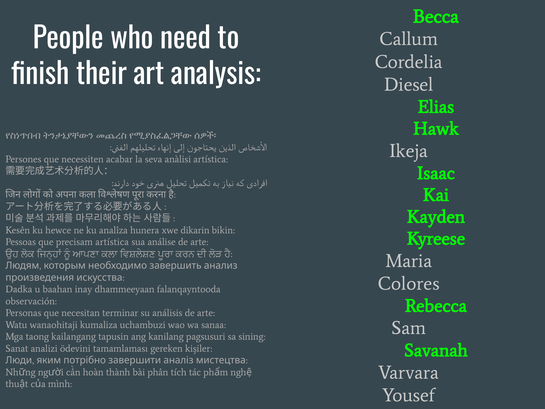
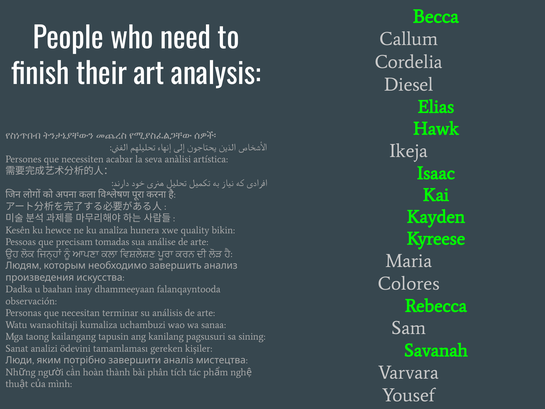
dikarin: dikarin -> quality
precisam artística: artística -> tomadas
